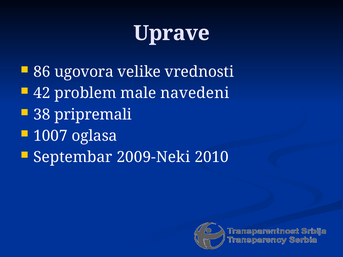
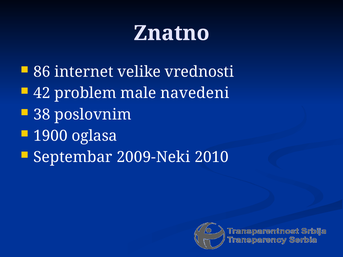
Uprave: Uprave -> Znatno
ugovora: ugovora -> internet
pripremali: pripremali -> poslovnim
1007: 1007 -> 1900
